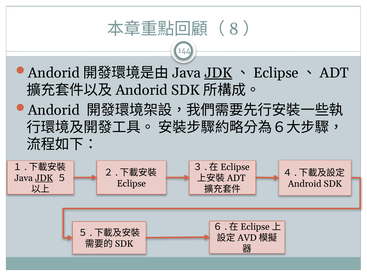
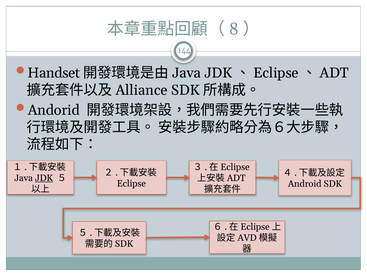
Andorid at (54, 73): Andorid -> Handset
JDK at (218, 73) underline: present -> none
Andorid at (142, 90): Andorid -> Alliance
